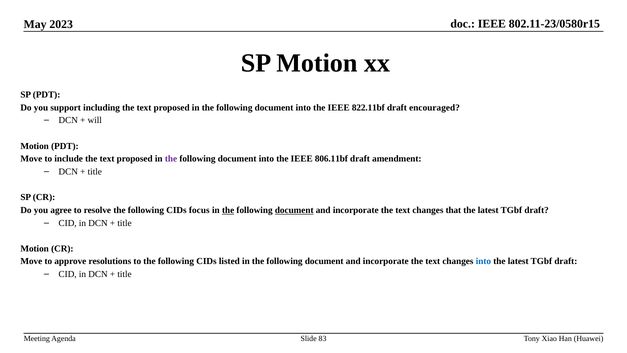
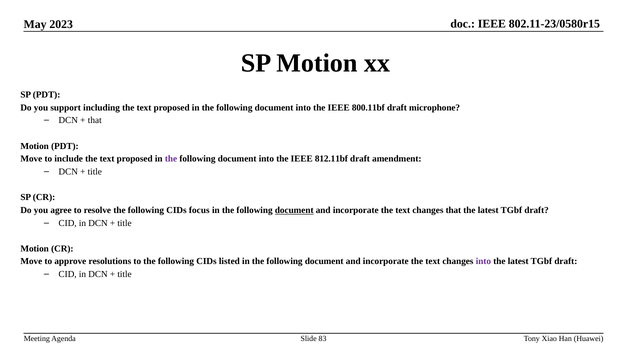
822.11bf: 822.11bf -> 800.11bf
encouraged: encouraged -> microphone
will at (95, 120): will -> that
806.11bf: 806.11bf -> 812.11bf
the at (228, 210) underline: present -> none
into at (483, 261) colour: blue -> purple
